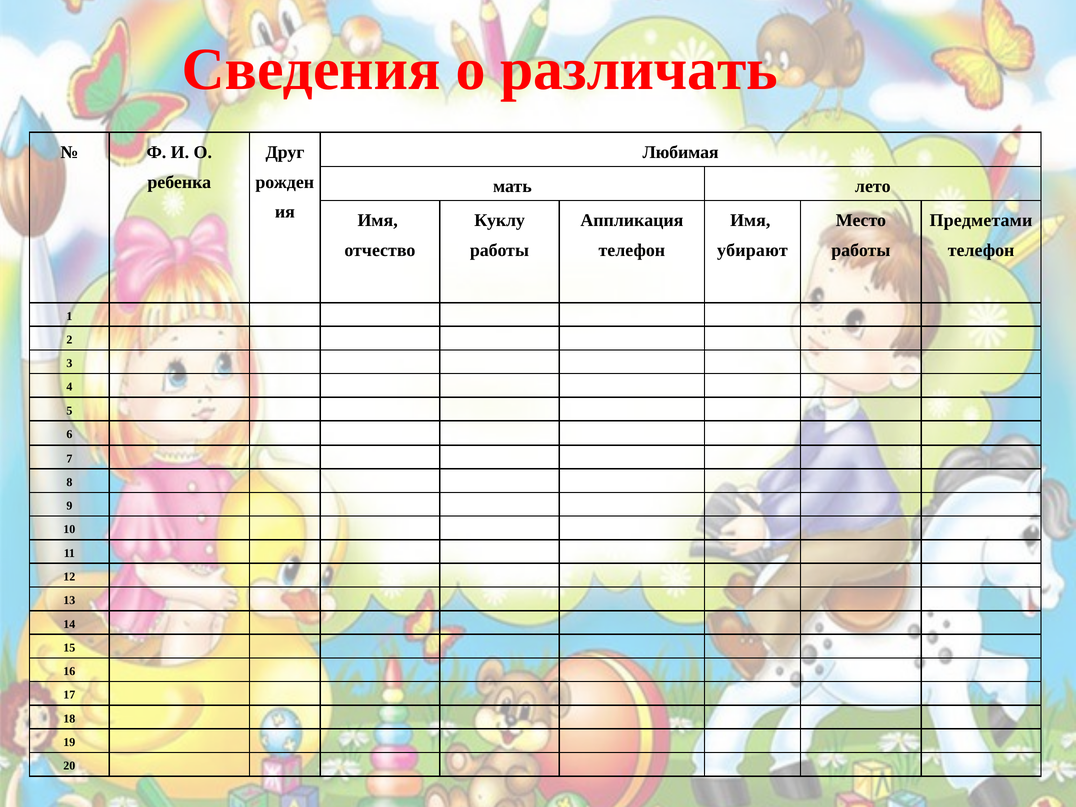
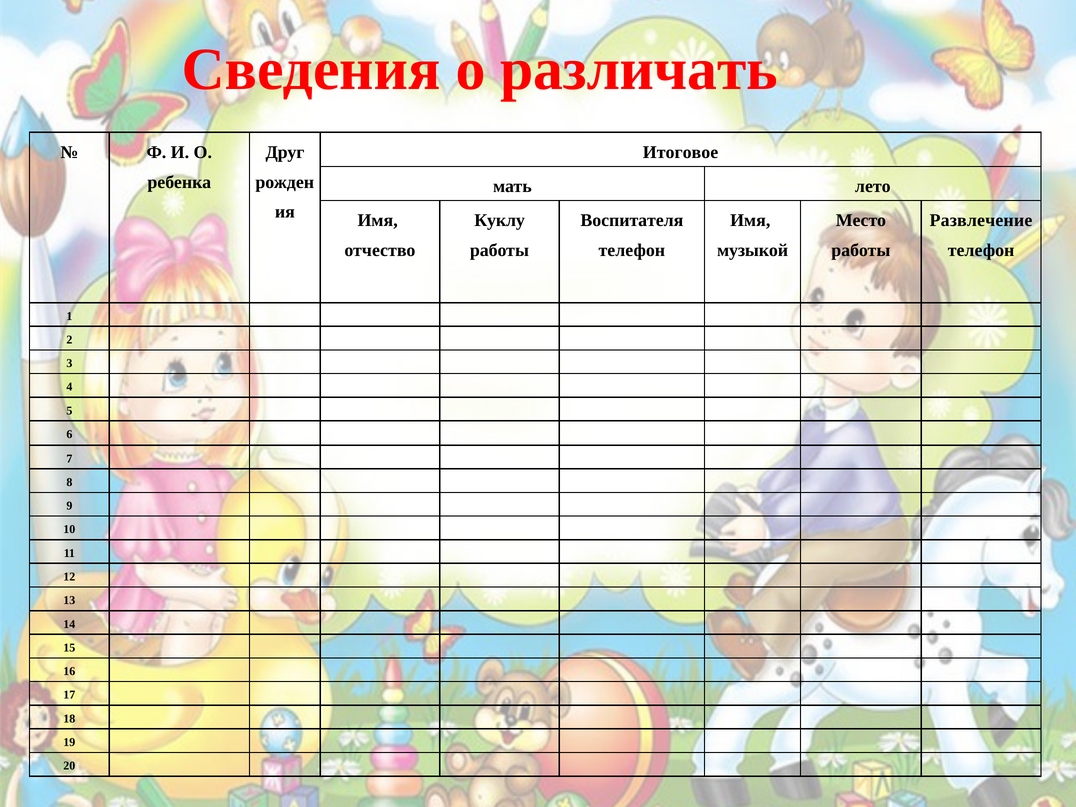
Любимая: Любимая -> Итоговое
Аппликация: Аппликация -> Воспитателя
Предметами: Предметами -> Развлечение
убирают: убирают -> музыкой
